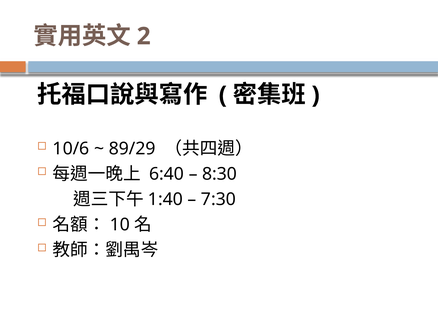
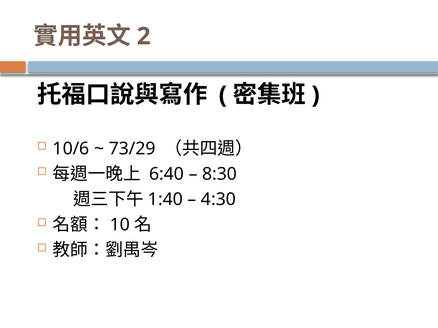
89/29: 89/29 -> 73/29
7:30: 7:30 -> 4:30
